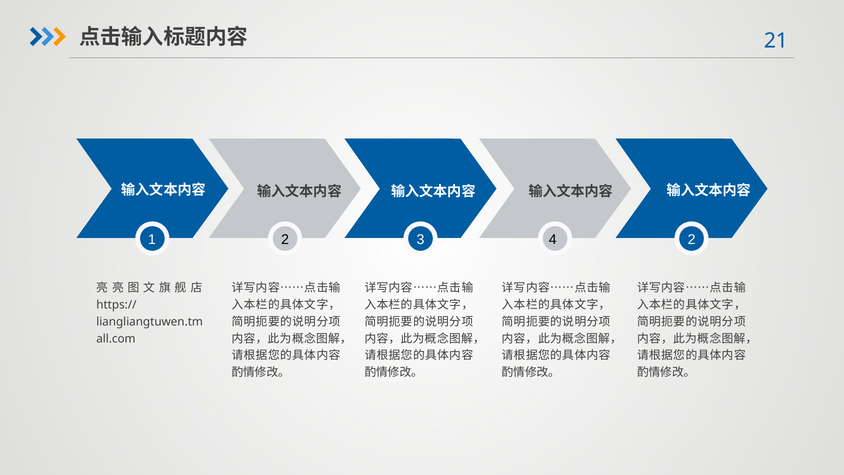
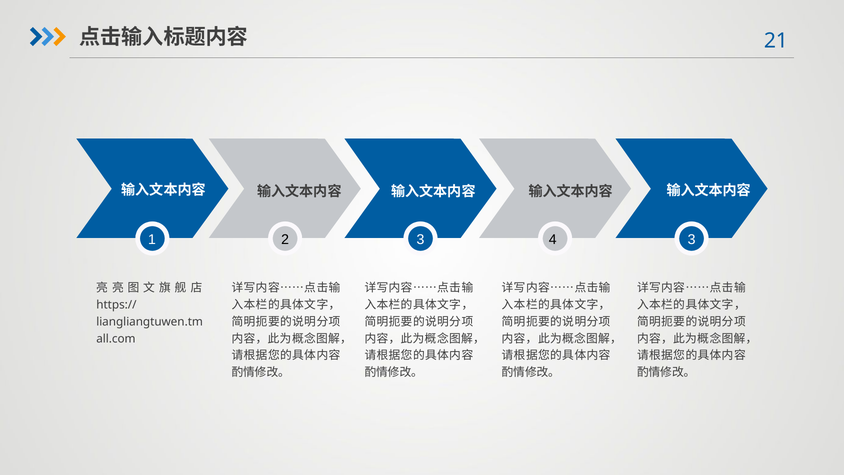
4 2: 2 -> 3
